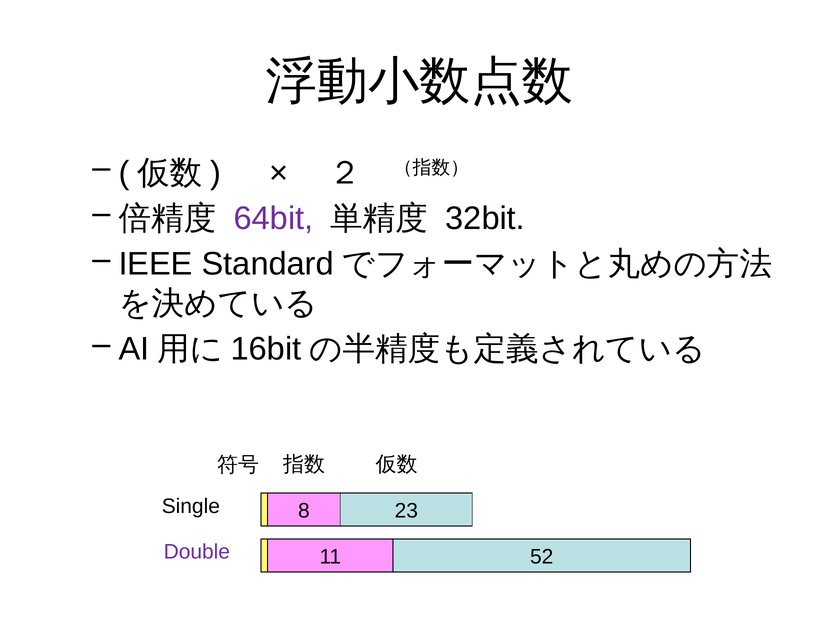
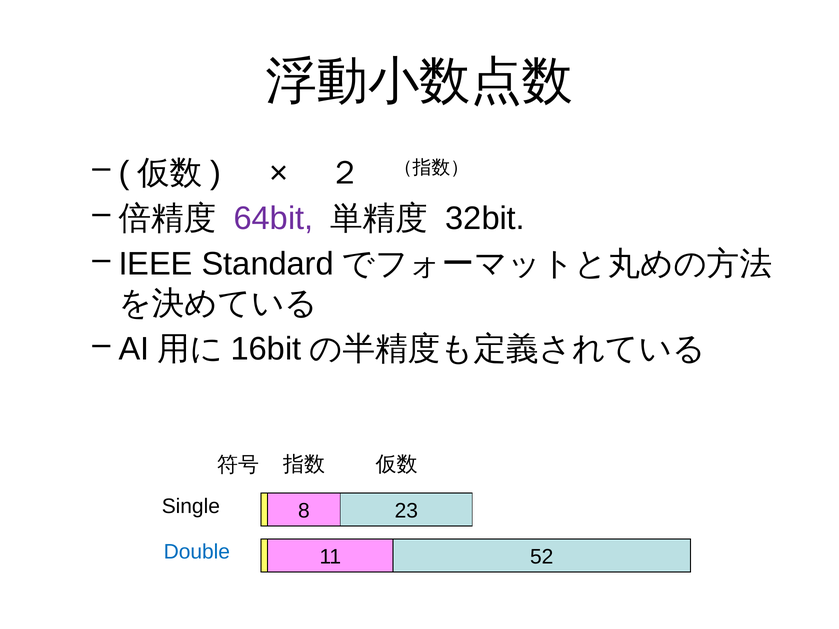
Double colour: purple -> blue
